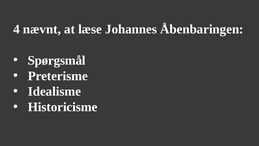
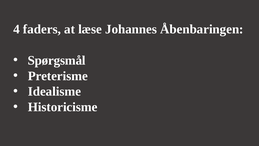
nævnt: nævnt -> faders
